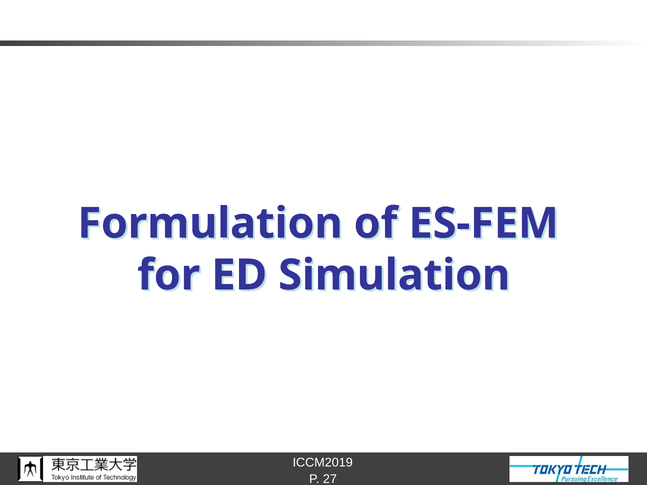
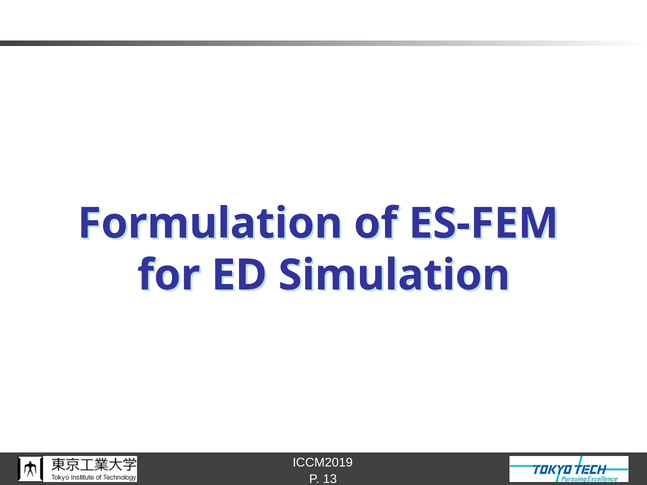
27: 27 -> 13
